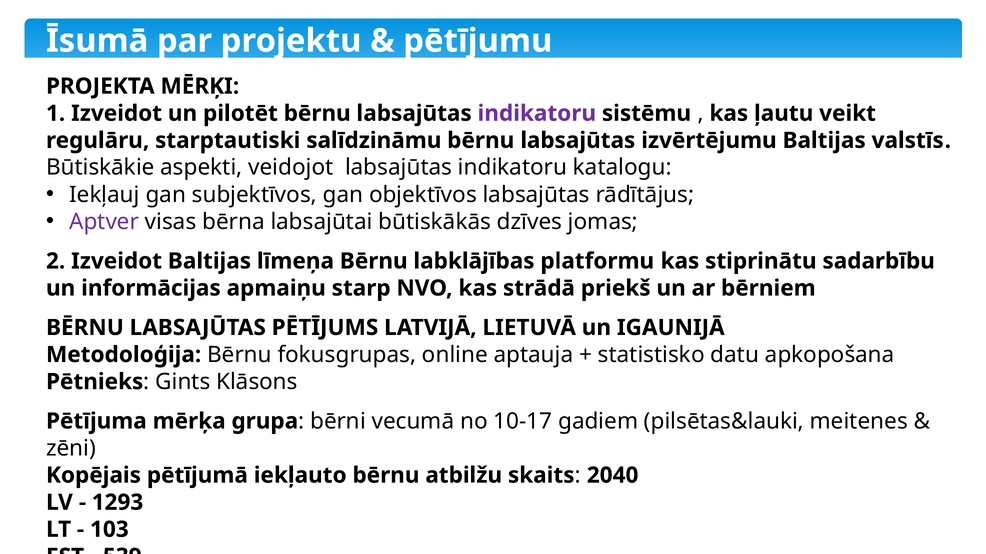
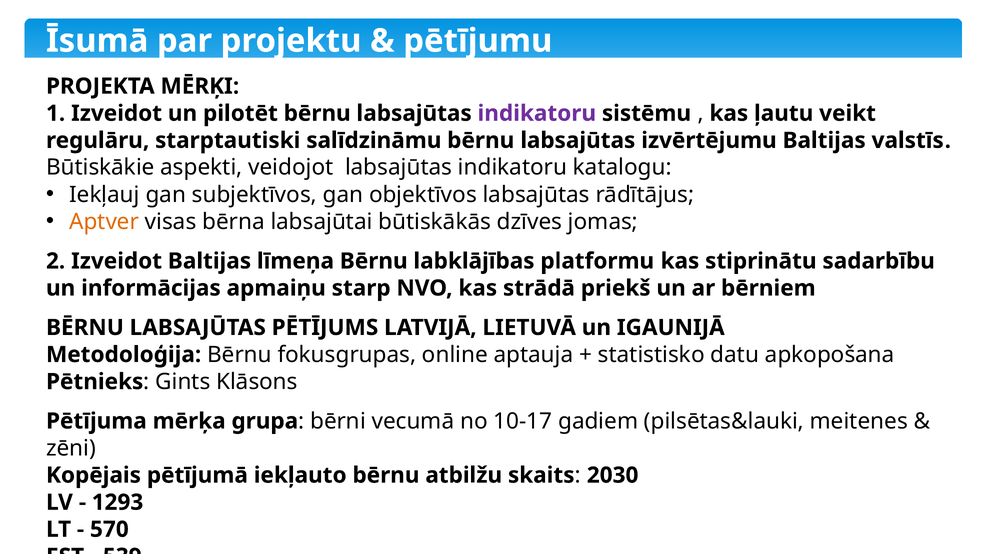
Aptver colour: purple -> orange
2040: 2040 -> 2030
103: 103 -> 570
